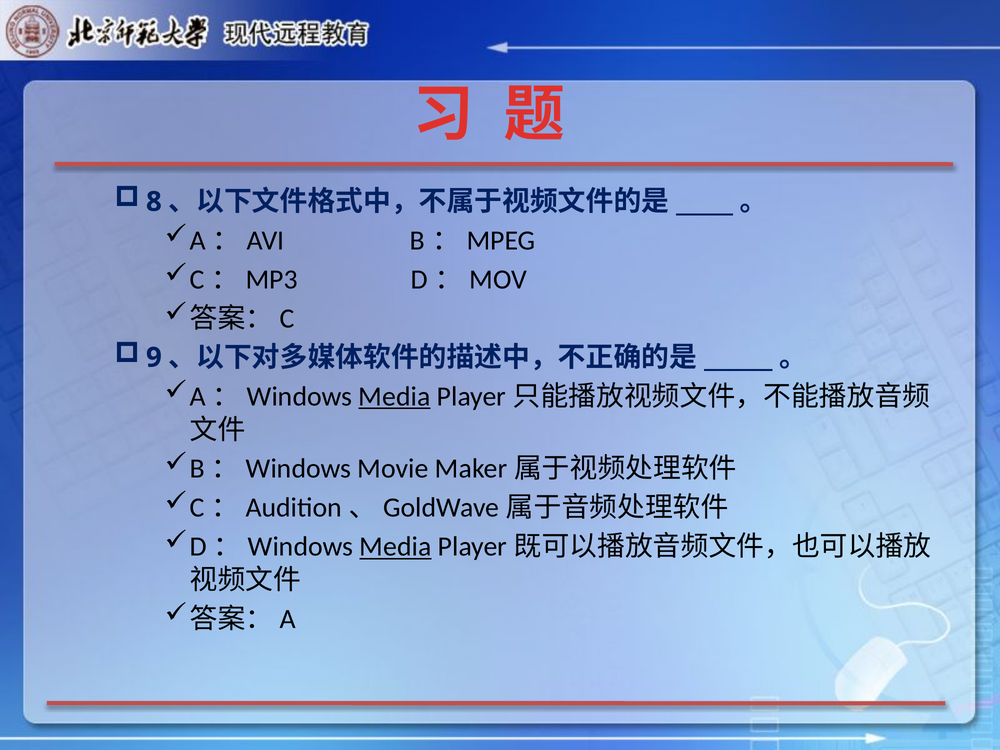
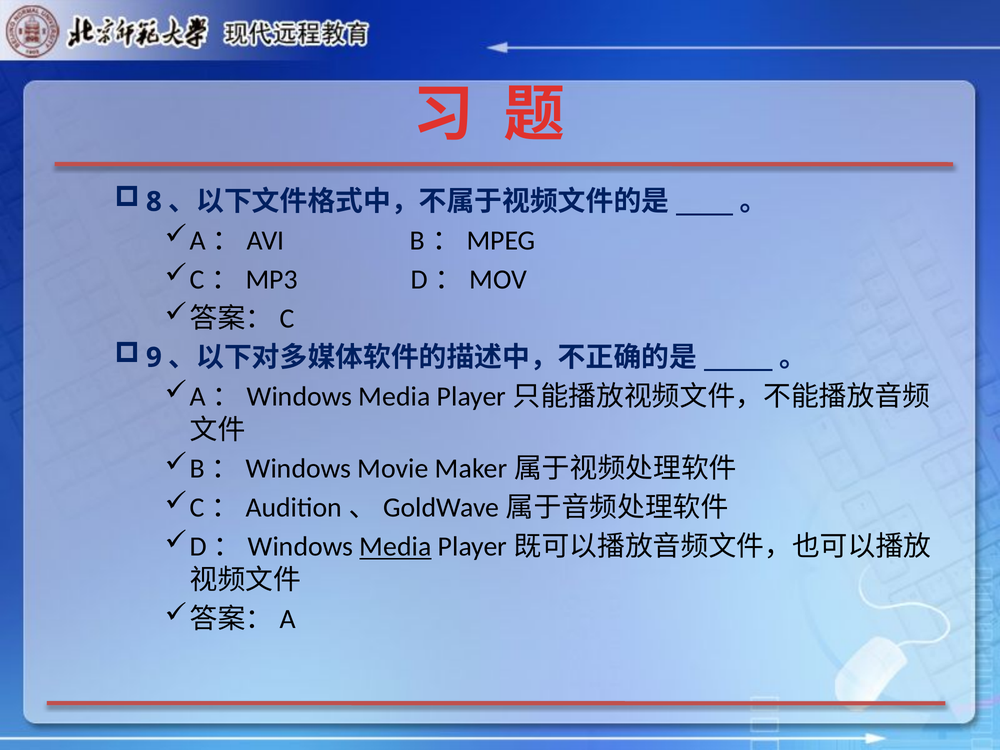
Media at (394, 396) underline: present -> none
